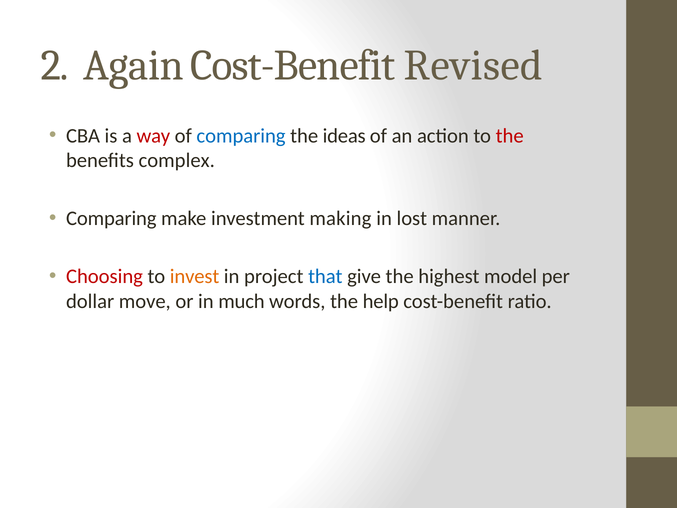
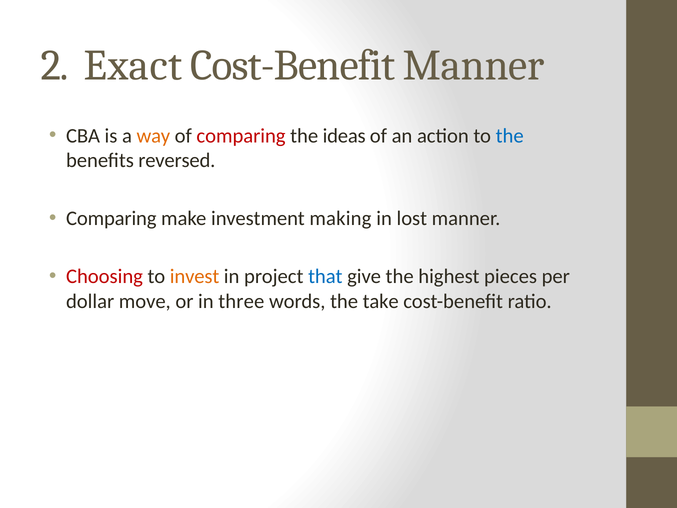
Again: Again -> Exact
Cost-Benefit Revised: Revised -> Manner
way colour: red -> orange
comparing at (241, 136) colour: blue -> red
the at (510, 136) colour: red -> blue
complex: complex -> reversed
model: model -> pieces
much: much -> three
help: help -> take
